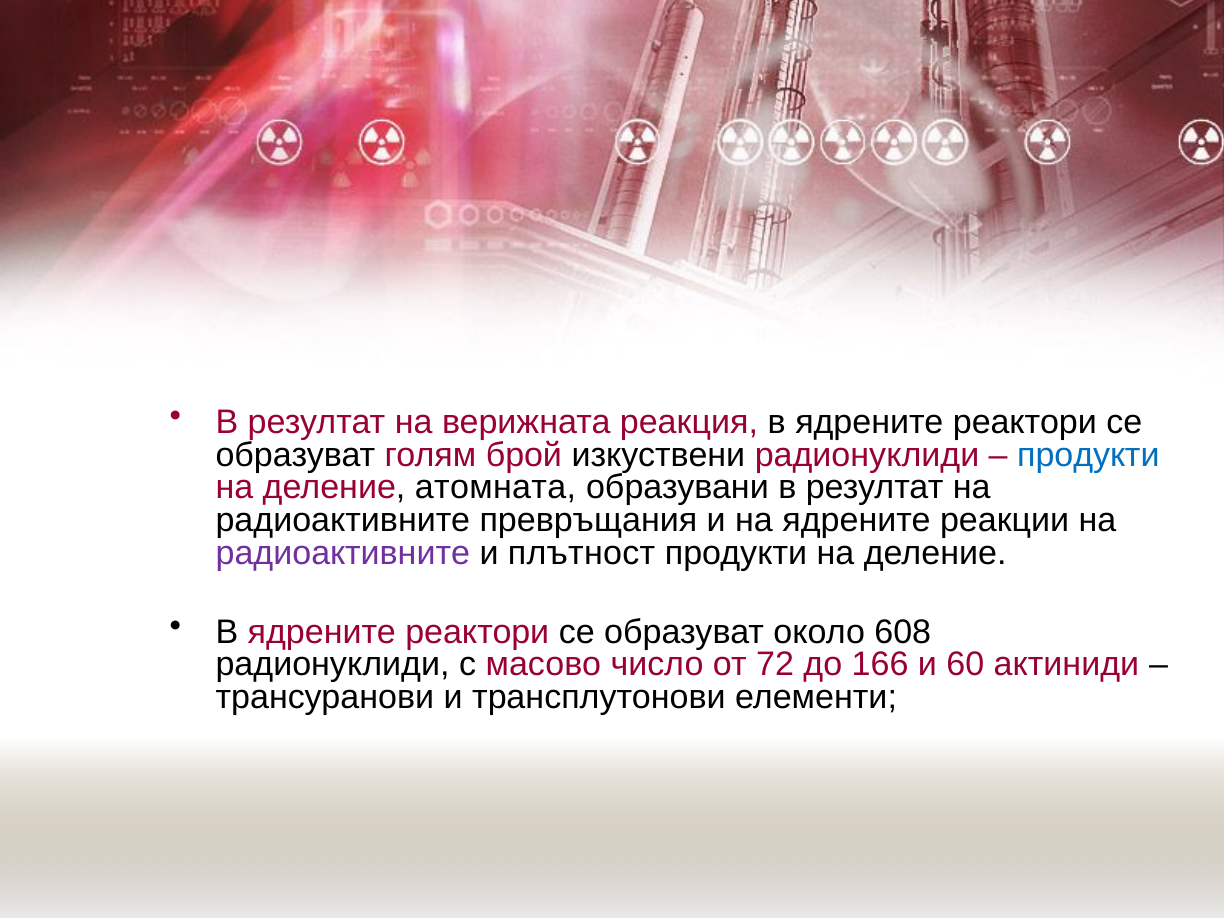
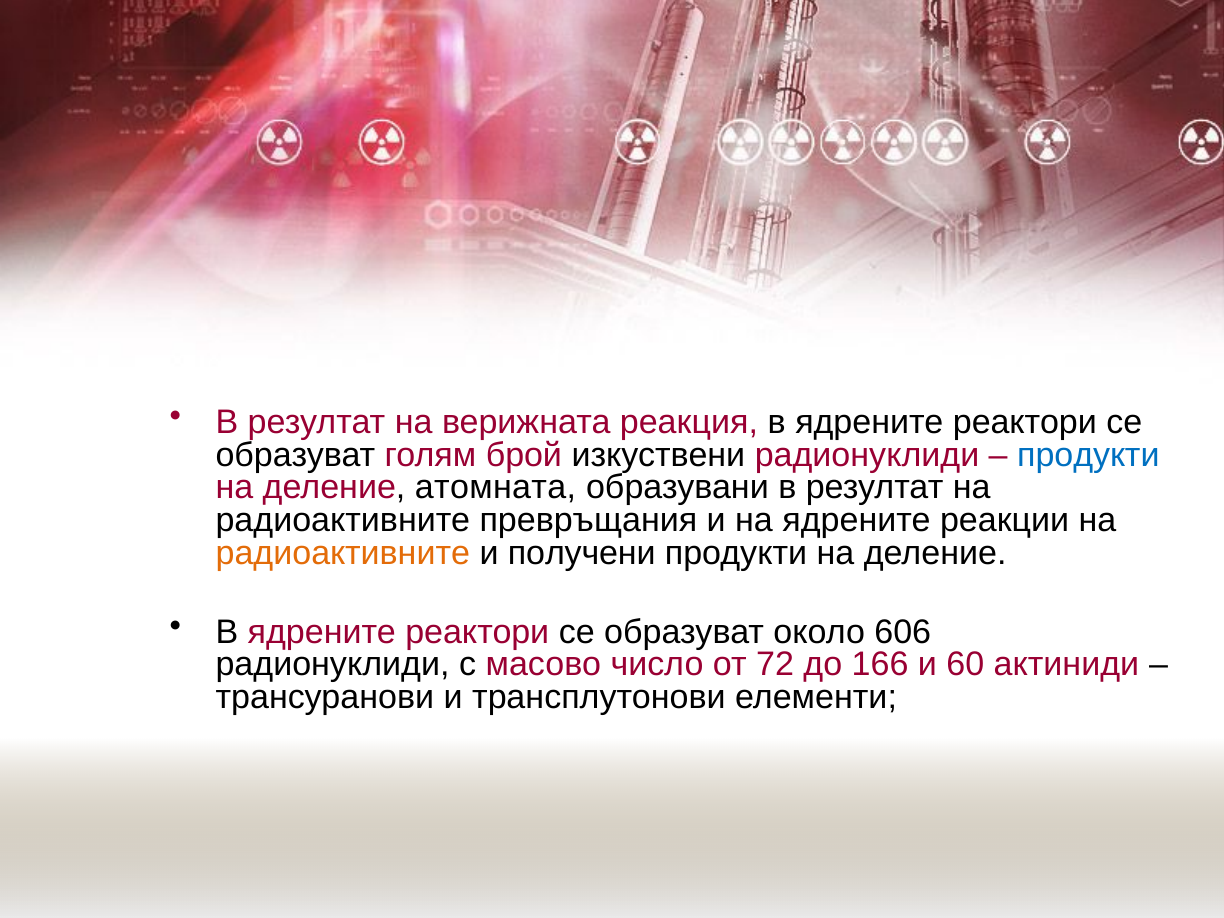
радиоактивните at (343, 553) colour: purple -> orange
плътност: плътност -> получени
608: 608 -> 606
